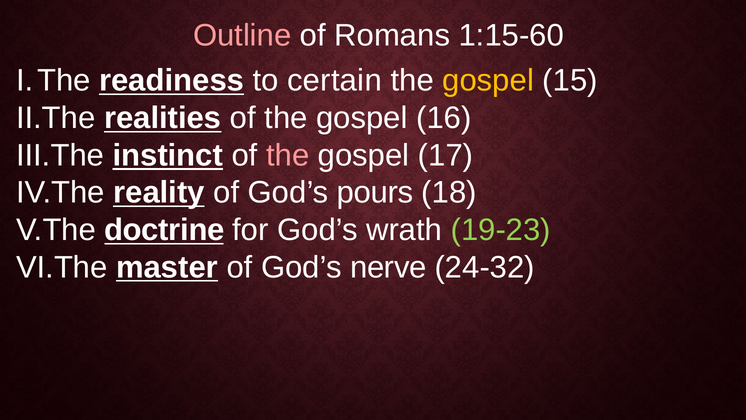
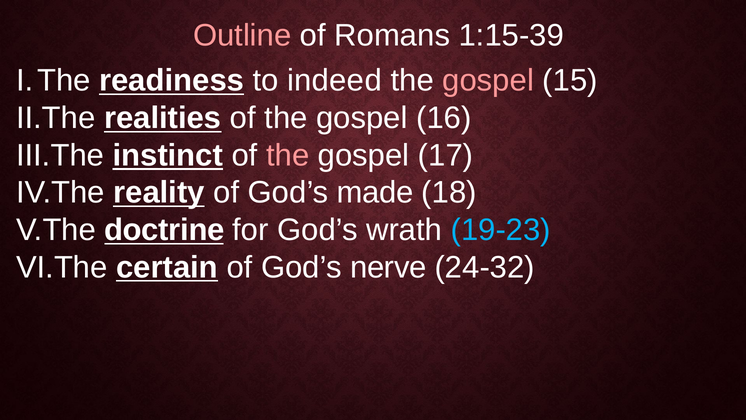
1:15-60: 1:15-60 -> 1:15-39
certain: certain -> indeed
gospel at (488, 81) colour: yellow -> pink
pours: pours -> made
19-23 colour: light green -> light blue
master: master -> certain
